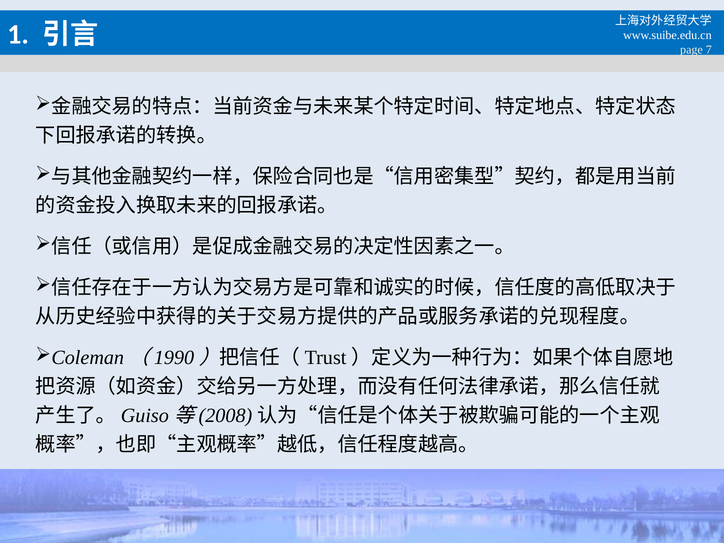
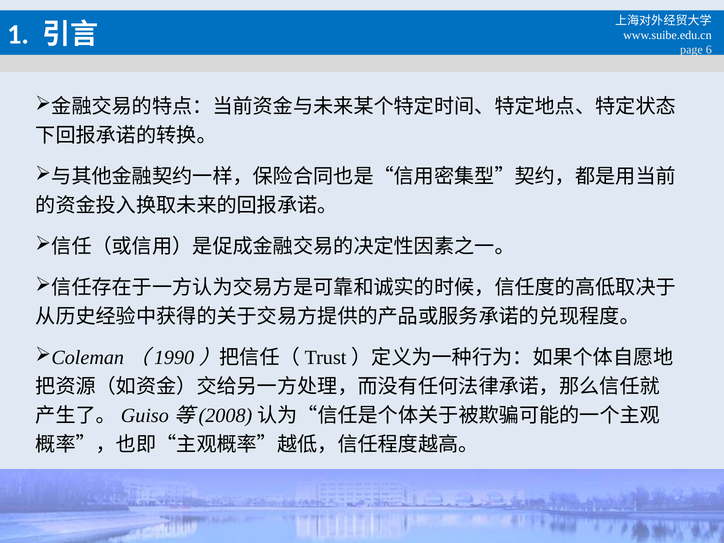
7: 7 -> 6
